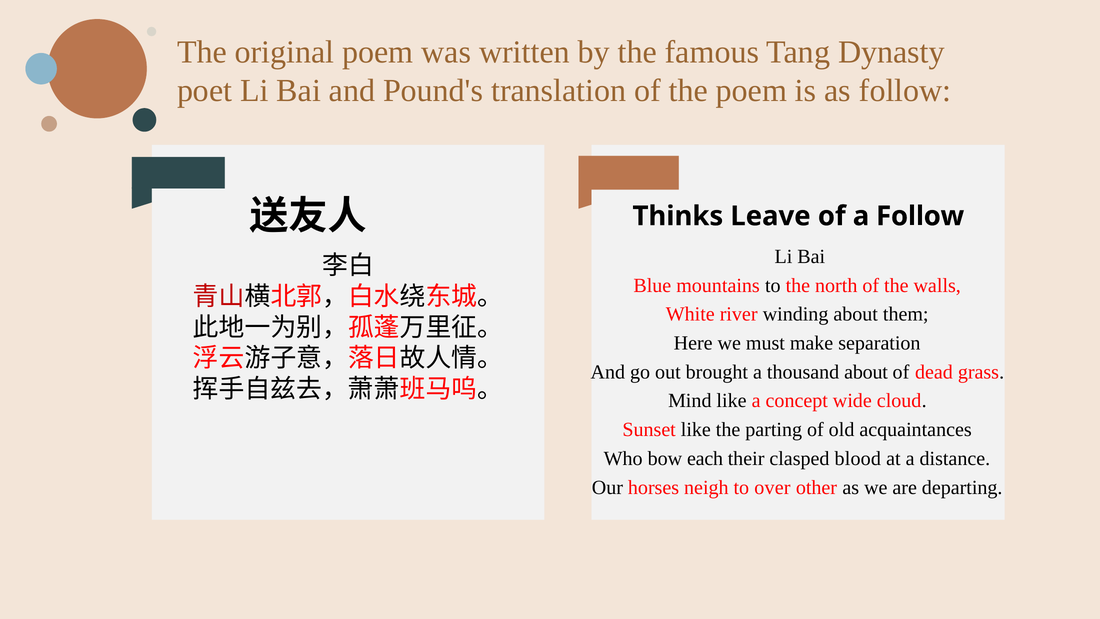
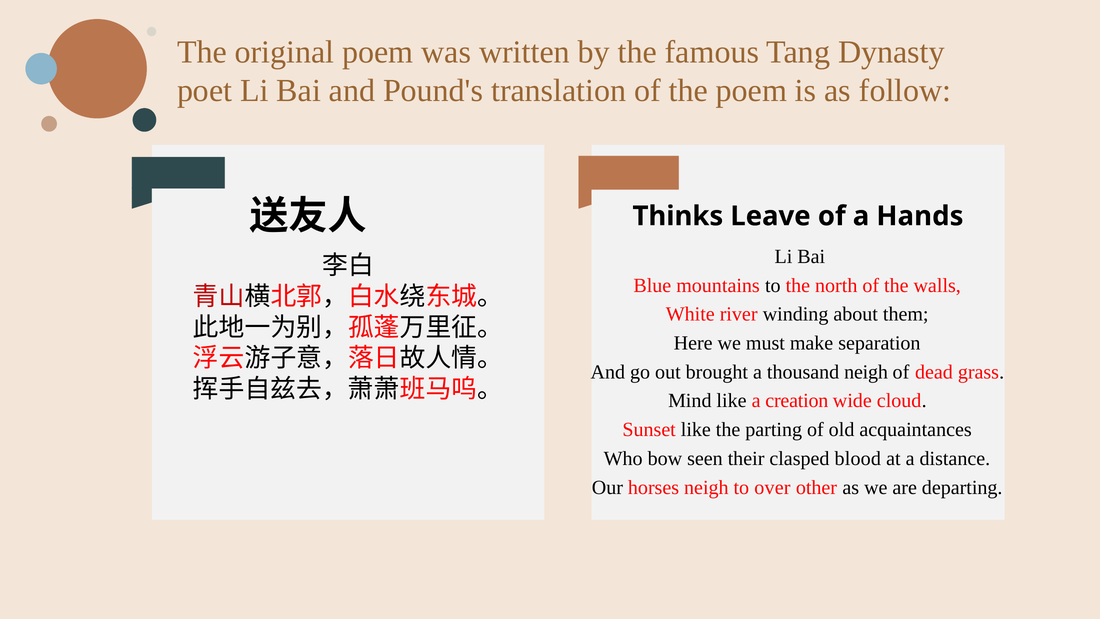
a Follow: Follow -> Hands
thousand about: about -> neigh
concept: concept -> creation
each: each -> seen
